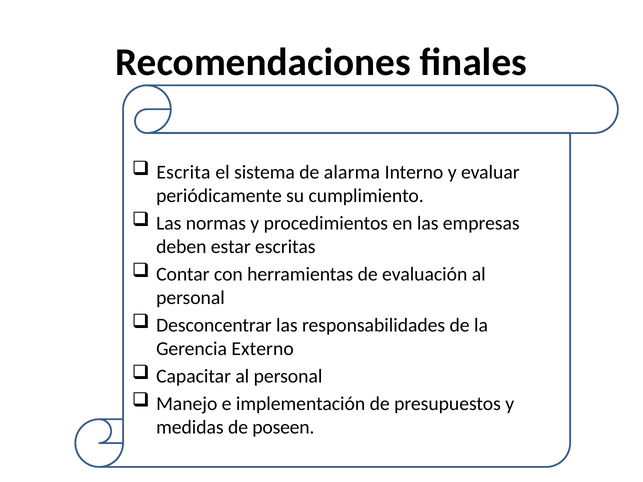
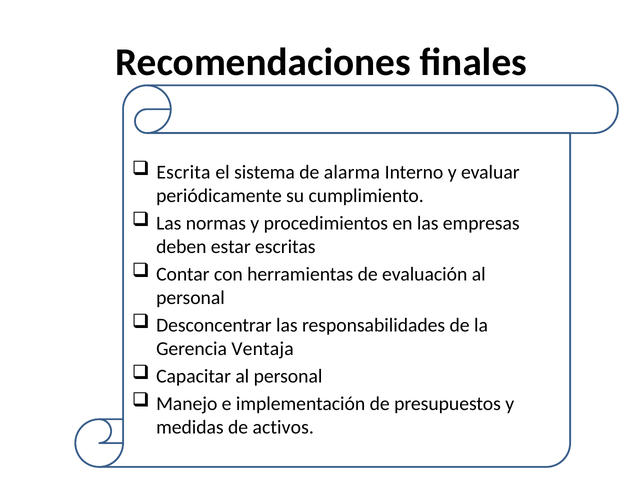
Externo: Externo -> Ventaja
poseen: poseen -> activos
